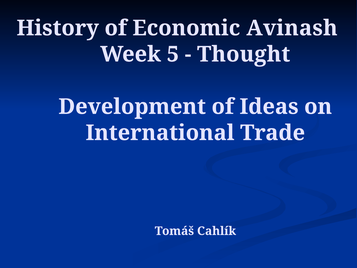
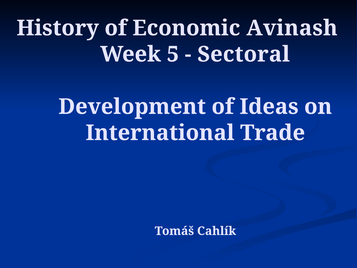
Thought: Thought -> Sectoral
